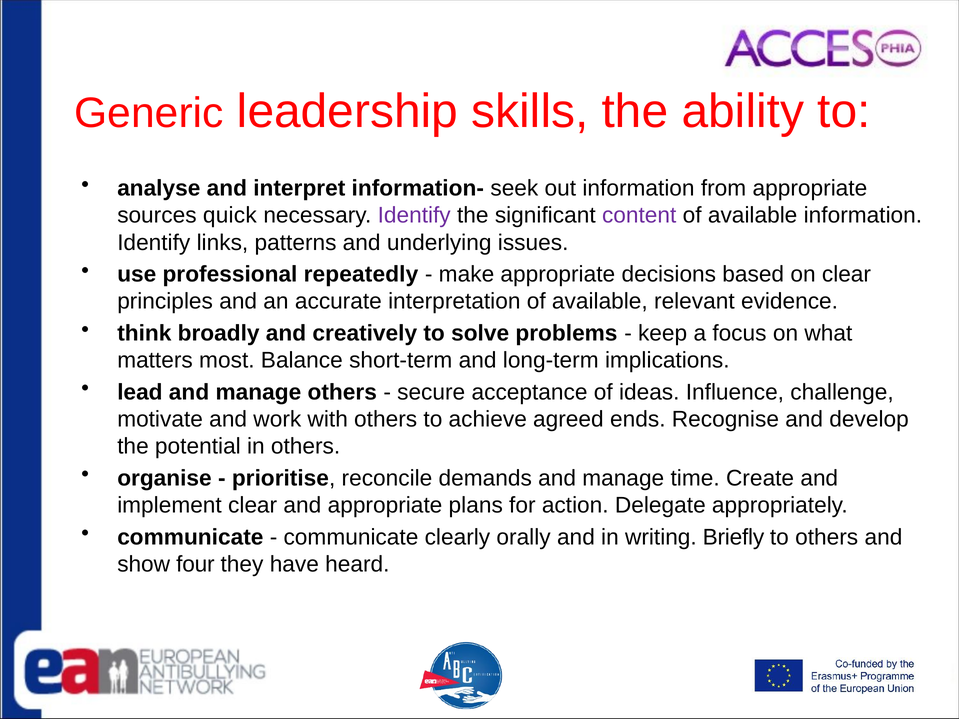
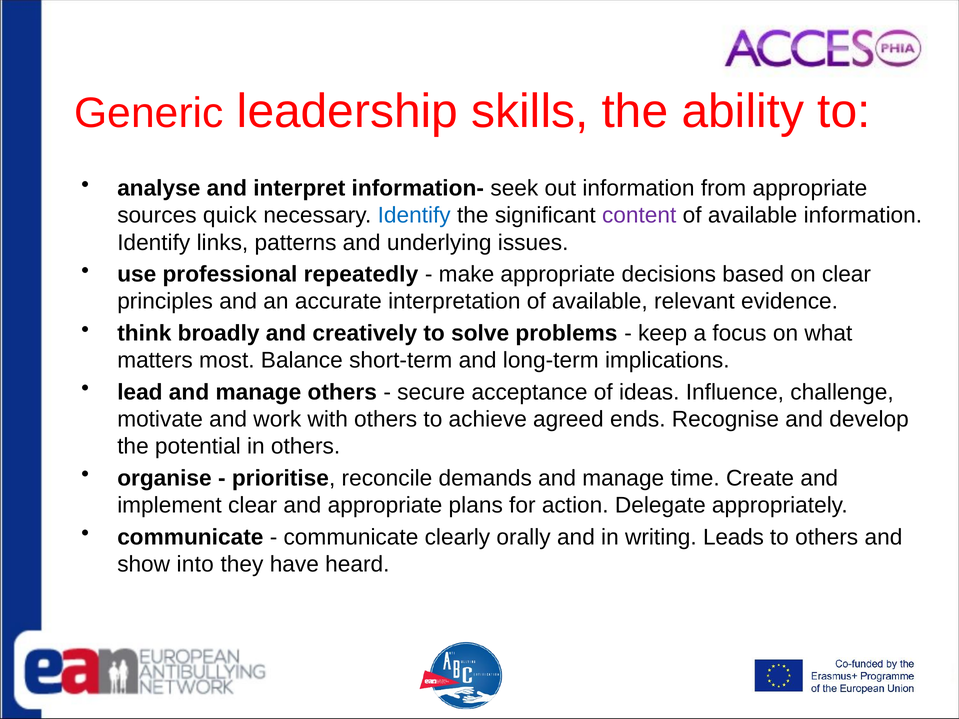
Identify at (414, 216) colour: purple -> blue
Briefly: Briefly -> Leads
four: four -> into
